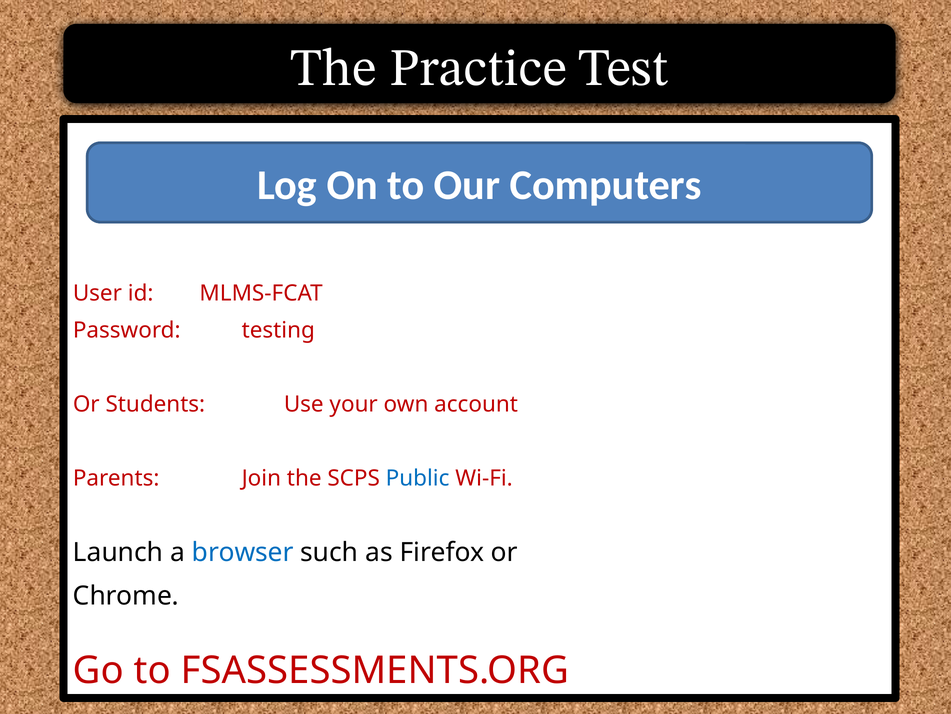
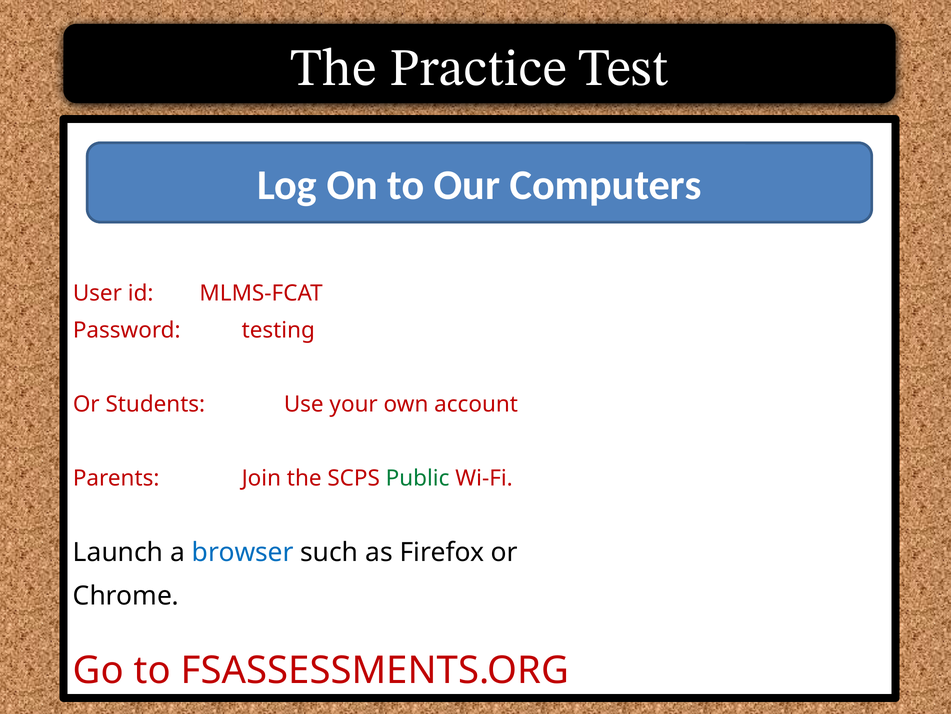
Public colour: blue -> green
